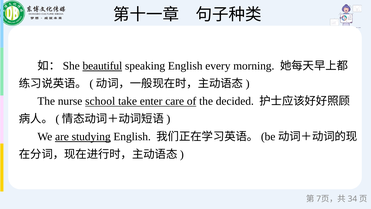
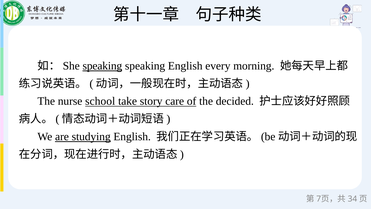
beautiful at (102, 66): beautiful -> speaking
enter: enter -> story
